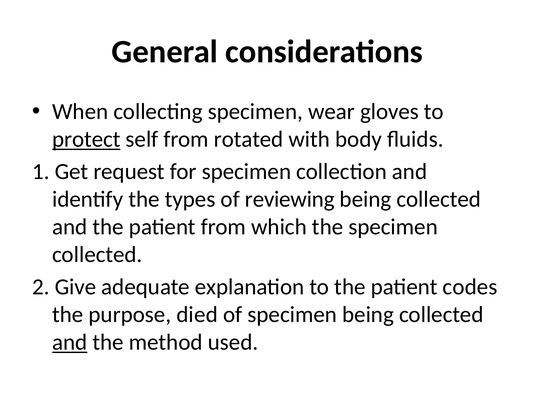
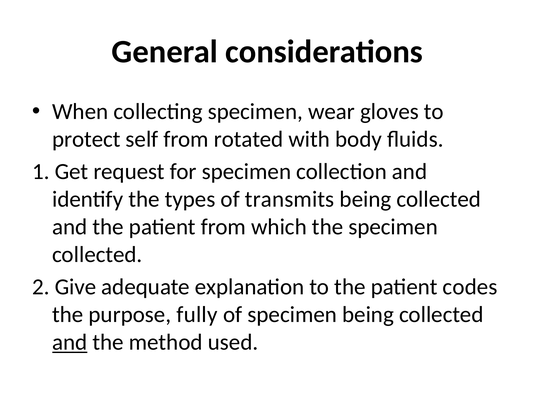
protect underline: present -> none
reviewing: reviewing -> transmits
died: died -> fully
